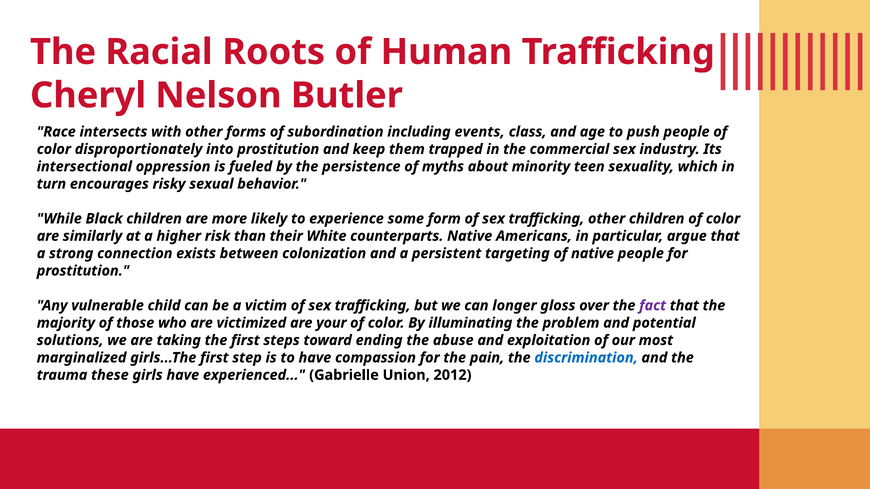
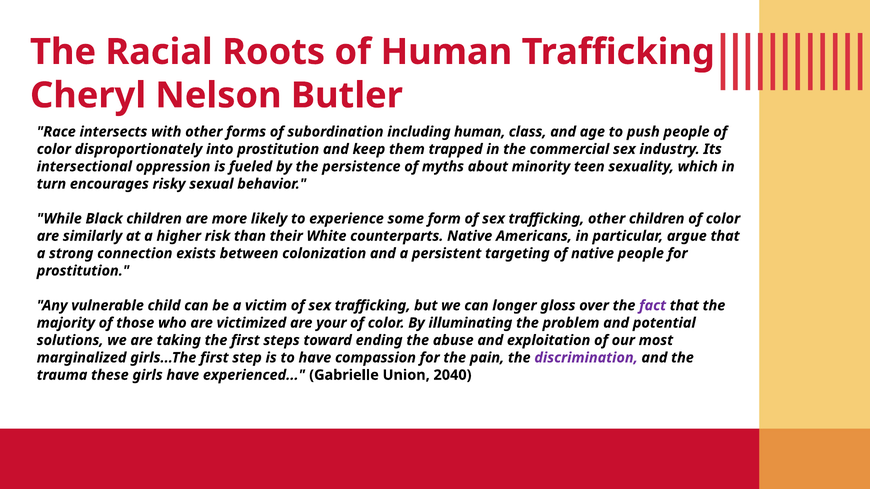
including events: events -> human
discrimination colour: blue -> purple
2012: 2012 -> 2040
